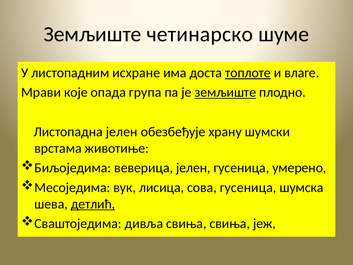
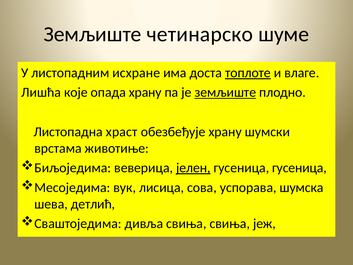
Мрави: Мрави -> Лишћа
опада група: група -> храну
Листопадна јелен: јелен -> храст
јелен at (193, 168) underline: none -> present
гусеница умерено: умерено -> гусеница
сова гусеница: гусеница -> успорава
детлић underline: present -> none
